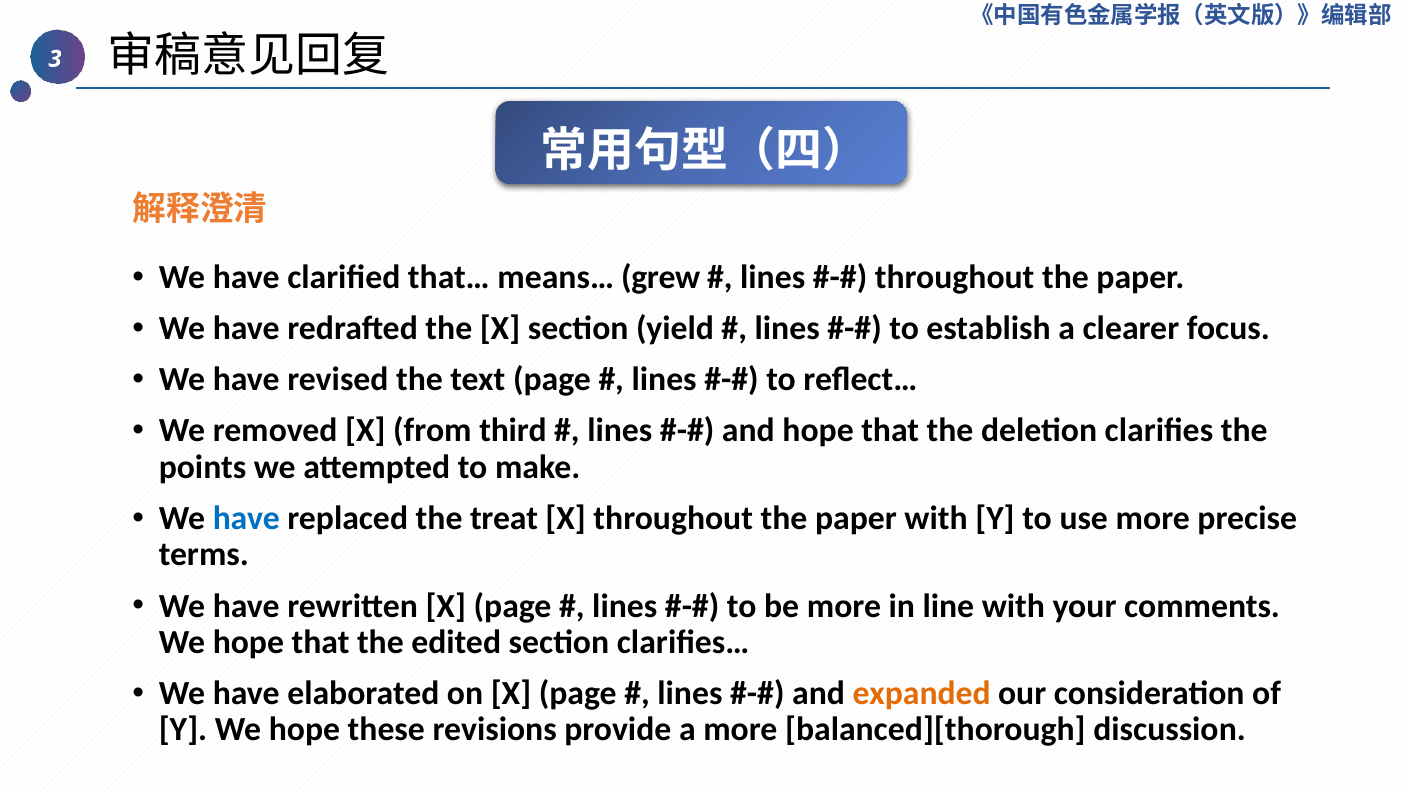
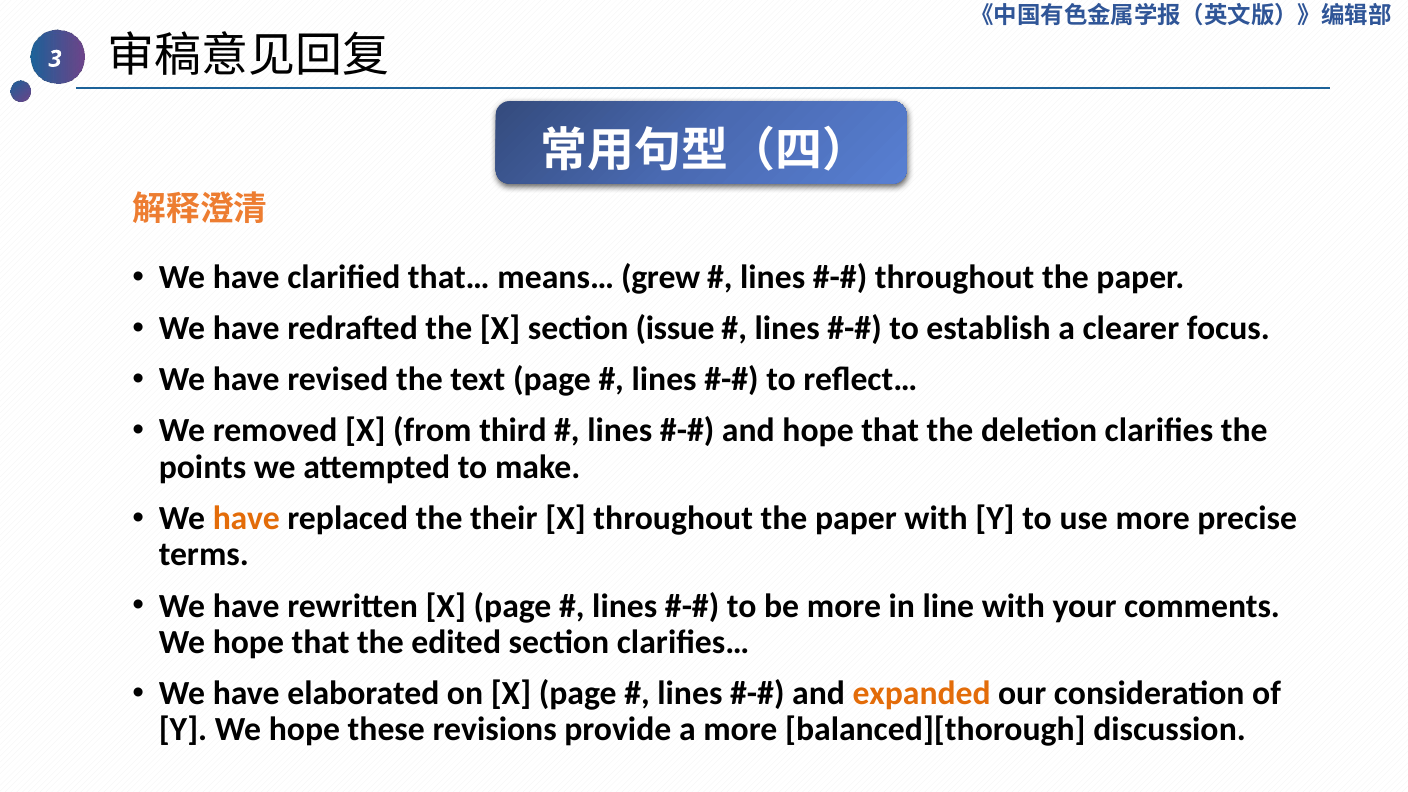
yield: yield -> issue
have at (246, 518) colour: blue -> orange
treat: treat -> their
